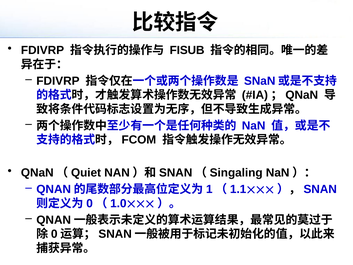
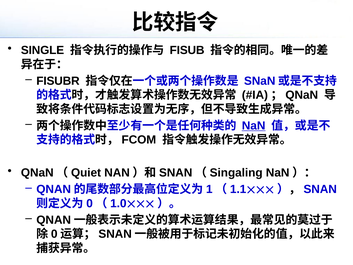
FDIVRP at (42, 50): FDIVRP -> SINGLE
FDIVRP at (58, 81): FDIVRP -> FISUBR
NaN underline: none -> present
